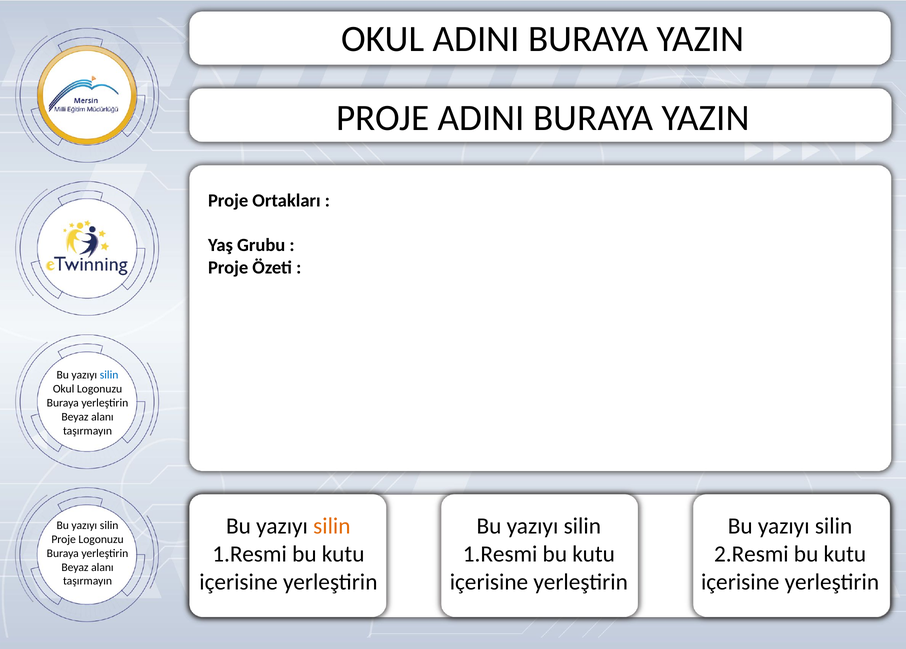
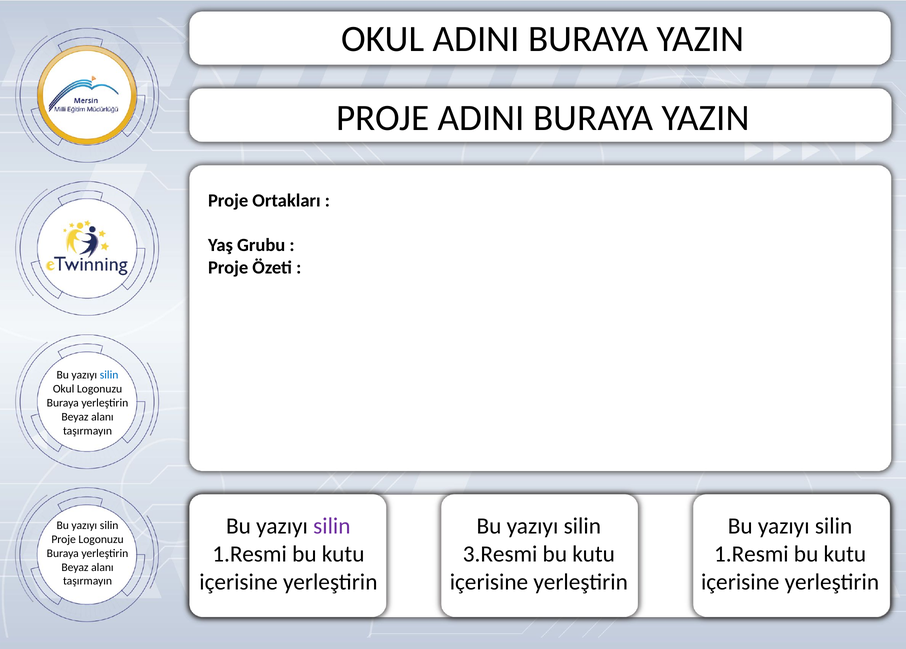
silin at (332, 526) colour: orange -> purple
1.Resmi at (500, 554): 1.Resmi -> 3.Resmi
2.Resmi at (751, 554): 2.Resmi -> 1.Resmi
